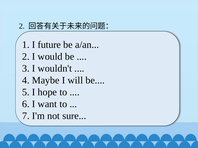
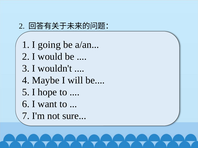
future: future -> going
